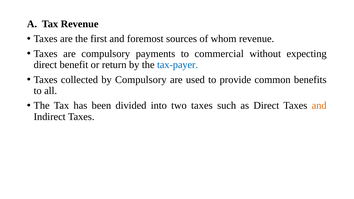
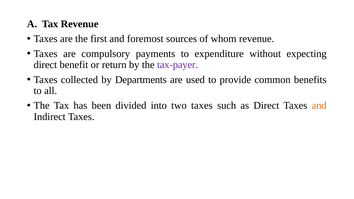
commercial: commercial -> expenditure
tax-payer colour: blue -> purple
by Compulsory: Compulsory -> Departments
